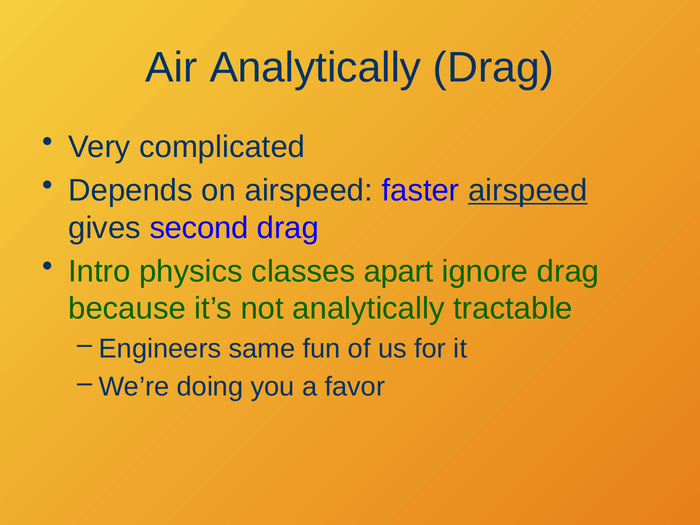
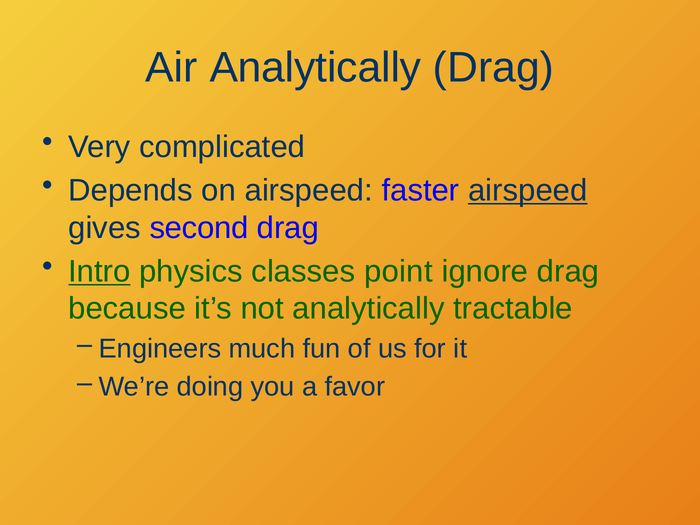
Intro underline: none -> present
apart: apart -> point
same: same -> much
